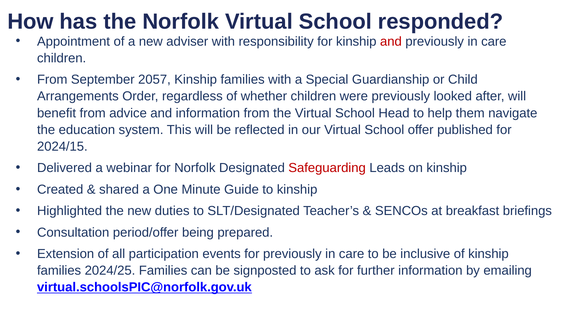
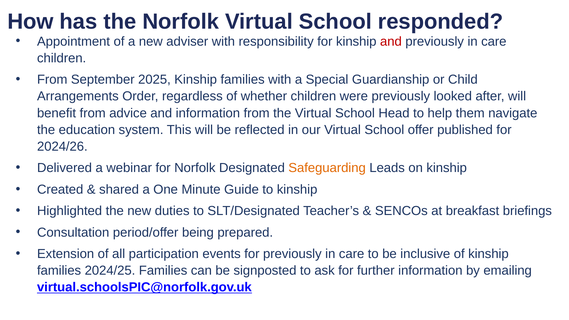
2057: 2057 -> 2025
2024/15: 2024/15 -> 2024/26
Safeguarding colour: red -> orange
